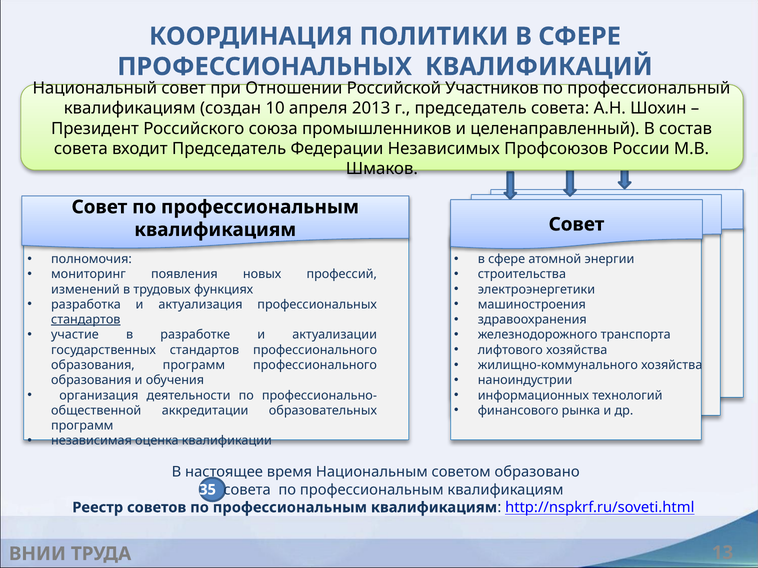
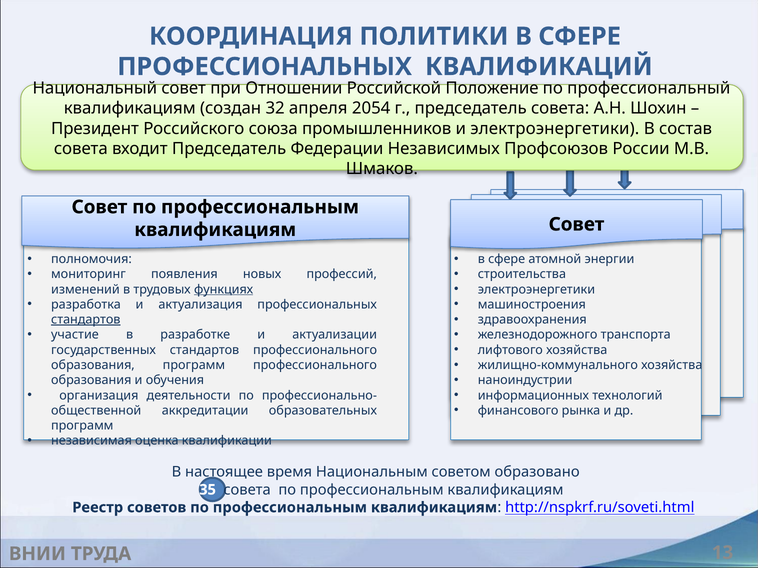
Участников: Участников -> Положение
10: 10 -> 32
2013: 2013 -> 2054
и целенаправленный: целенаправленный -> электроэнергетики
функциях underline: none -> present
